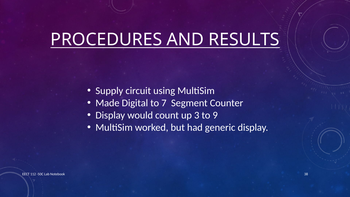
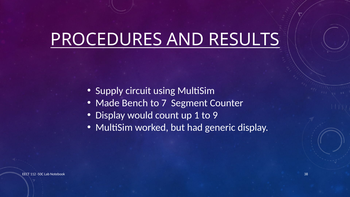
Digital: Digital -> Bench
3: 3 -> 1
